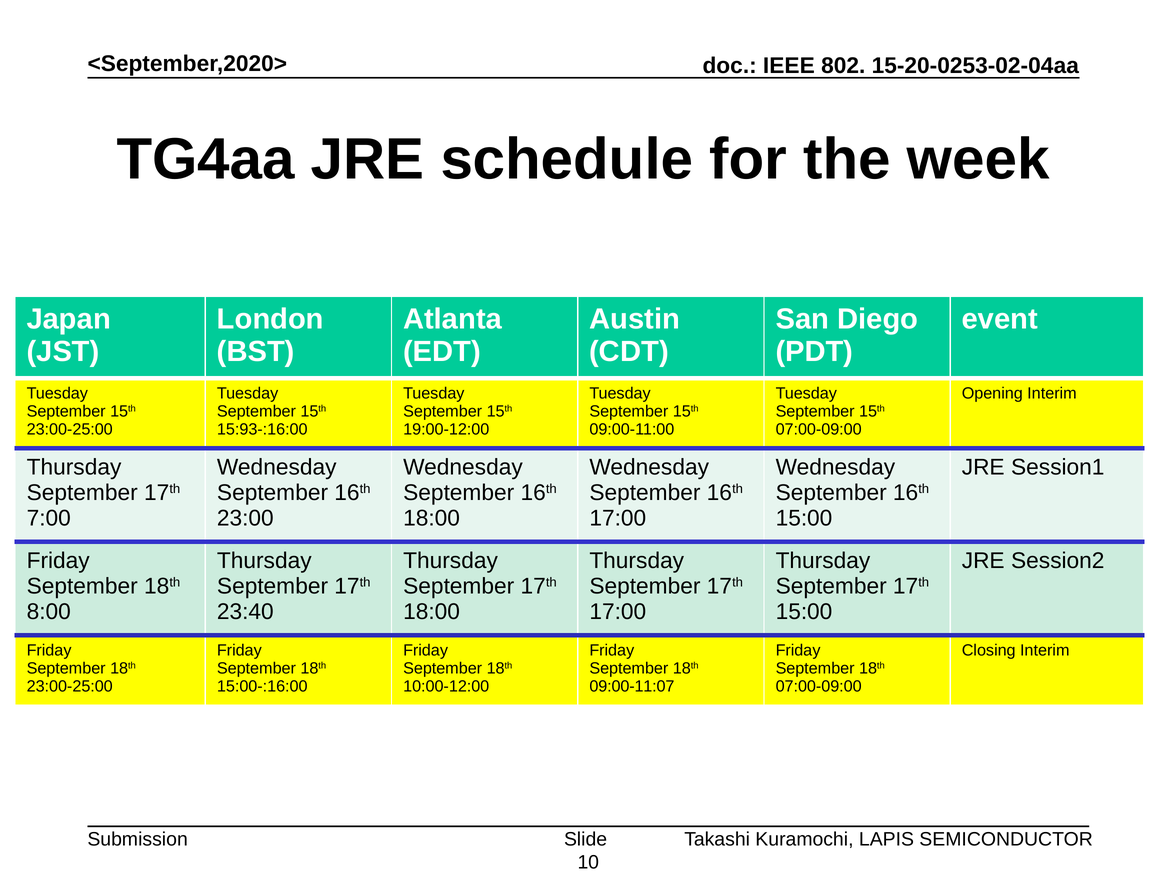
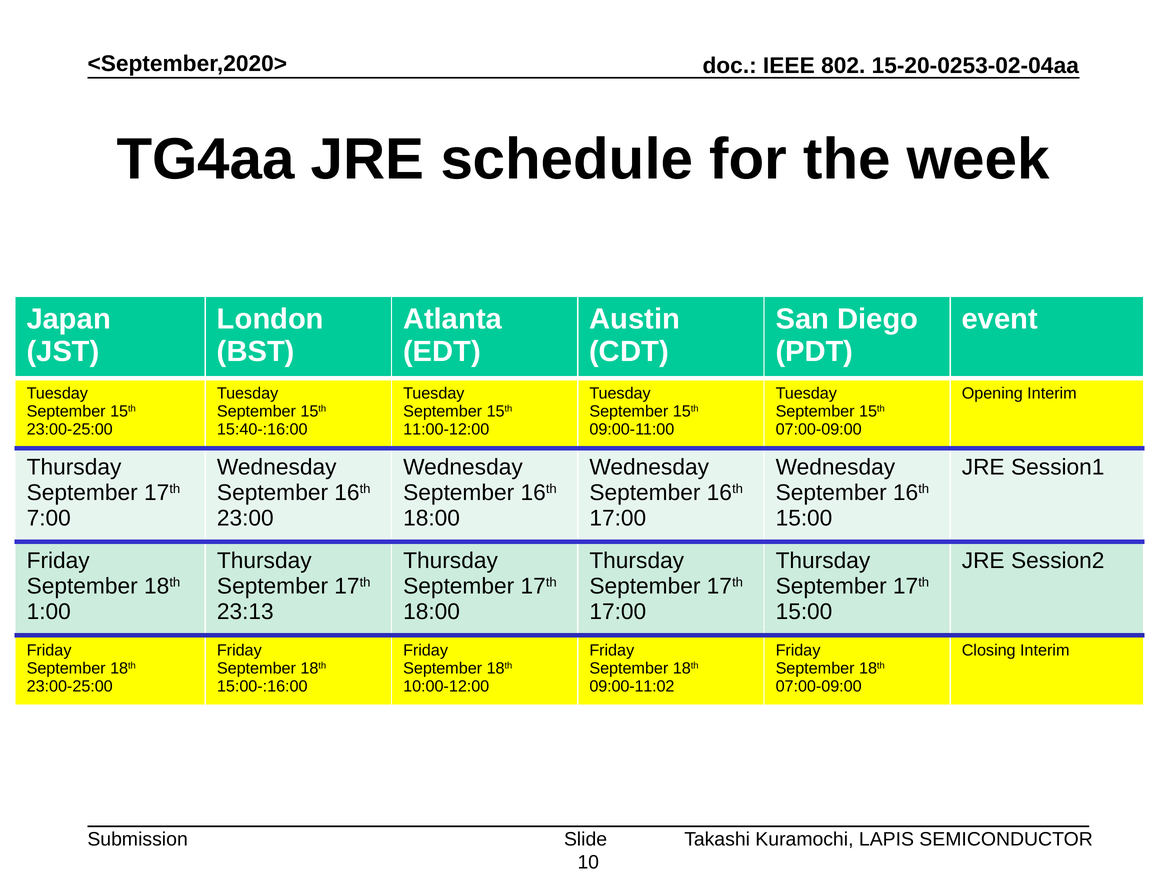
15:93-:16:00: 15:93-:16:00 -> 15:40-:16:00
19:00-12:00: 19:00-12:00 -> 11:00-12:00
8:00: 8:00 -> 1:00
23:40: 23:40 -> 23:13
09:00-11:07: 09:00-11:07 -> 09:00-11:02
